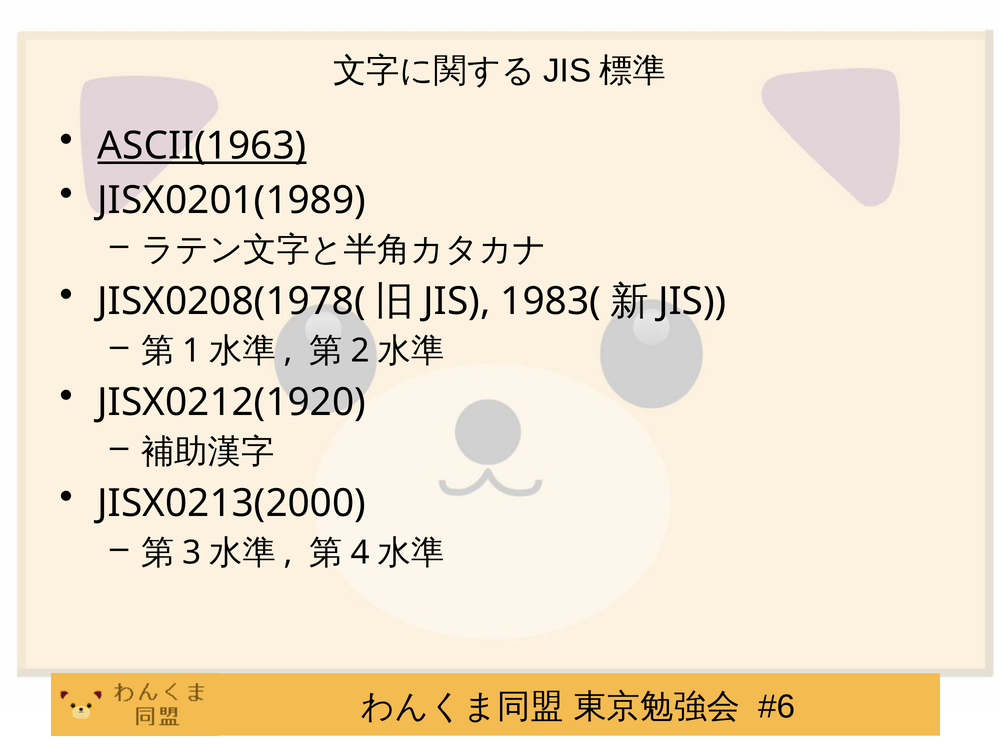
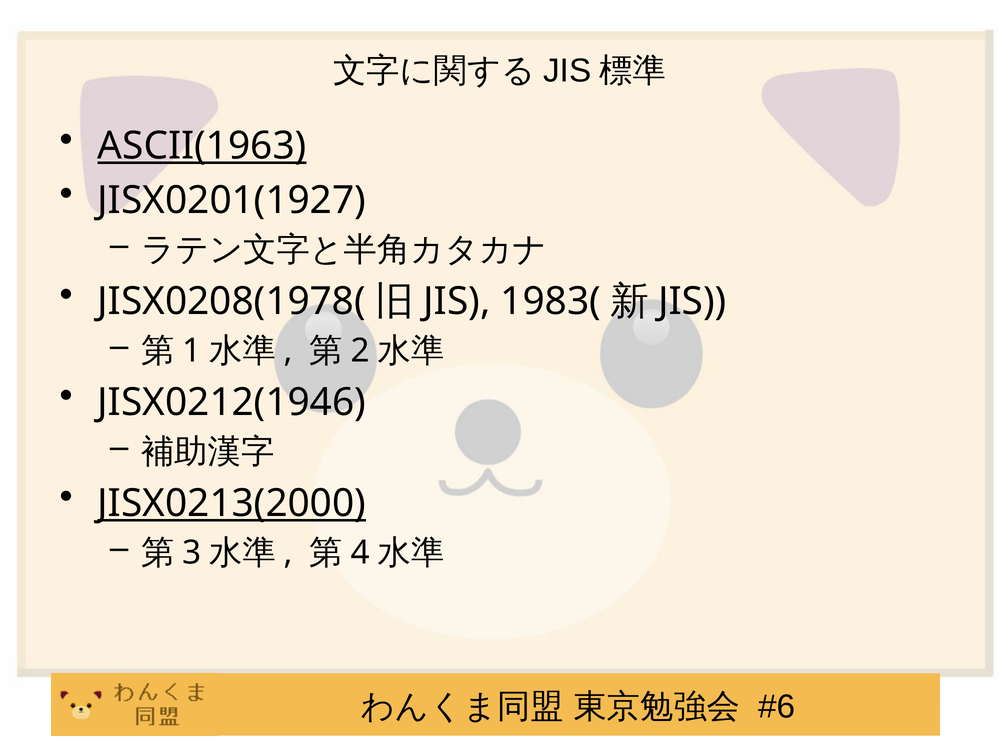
JISX0201(1989: JISX0201(1989 -> JISX0201(1927
JISX0212(1920: JISX0212(1920 -> JISX0212(1946
JISX0213(2000 underline: none -> present
